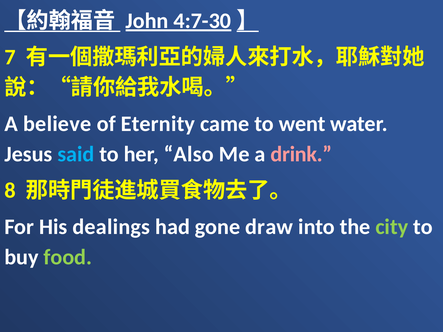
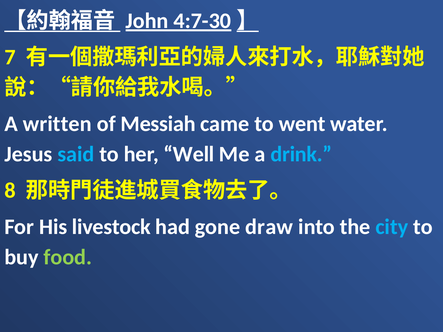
believe: believe -> written
Eternity: Eternity -> Messiah
Also: Also -> Well
drink colour: pink -> light blue
dealings: dealings -> livestock
city colour: light green -> light blue
